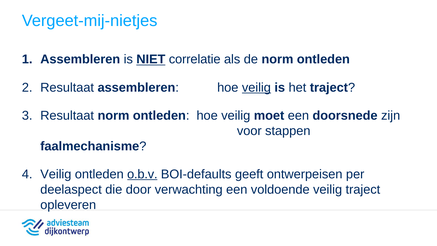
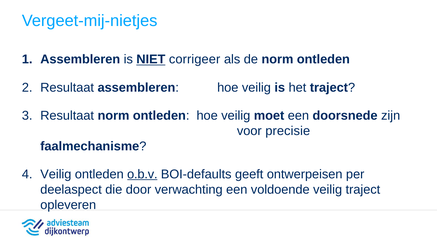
correlatie: correlatie -> corrigeer
veilig at (256, 87) underline: present -> none
stappen: stappen -> precisie
